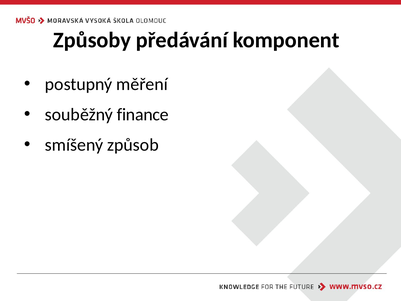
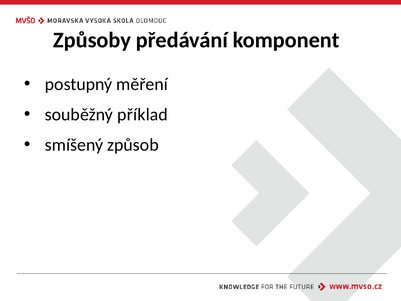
finance: finance -> příklad
